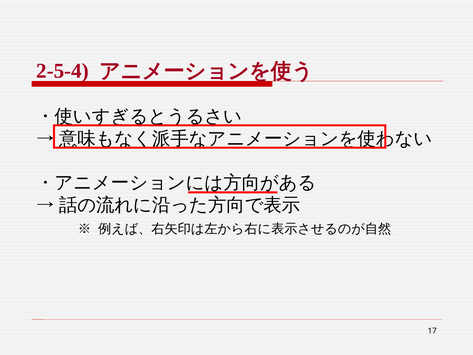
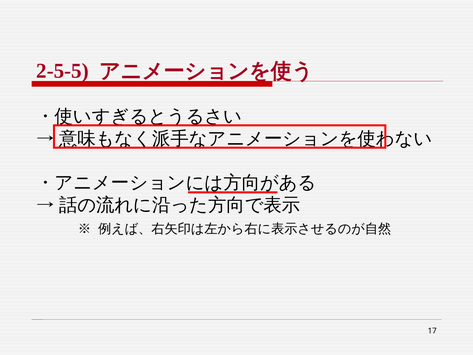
2-5-4: 2-5-4 -> 2-5-5
